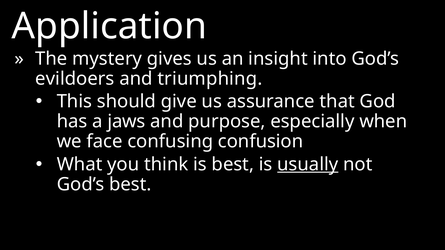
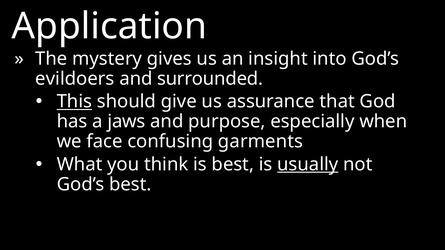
triumphing: triumphing -> surrounded
This underline: none -> present
confusion: confusion -> garments
